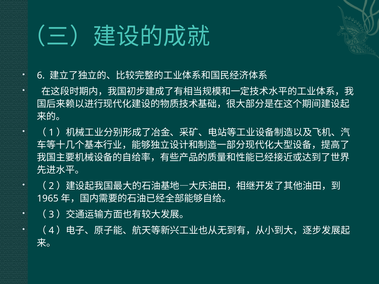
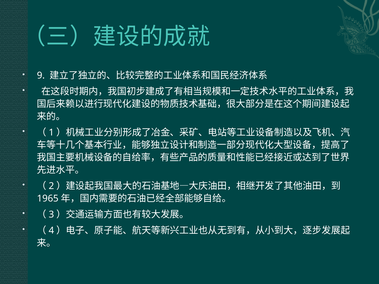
6: 6 -> 9
